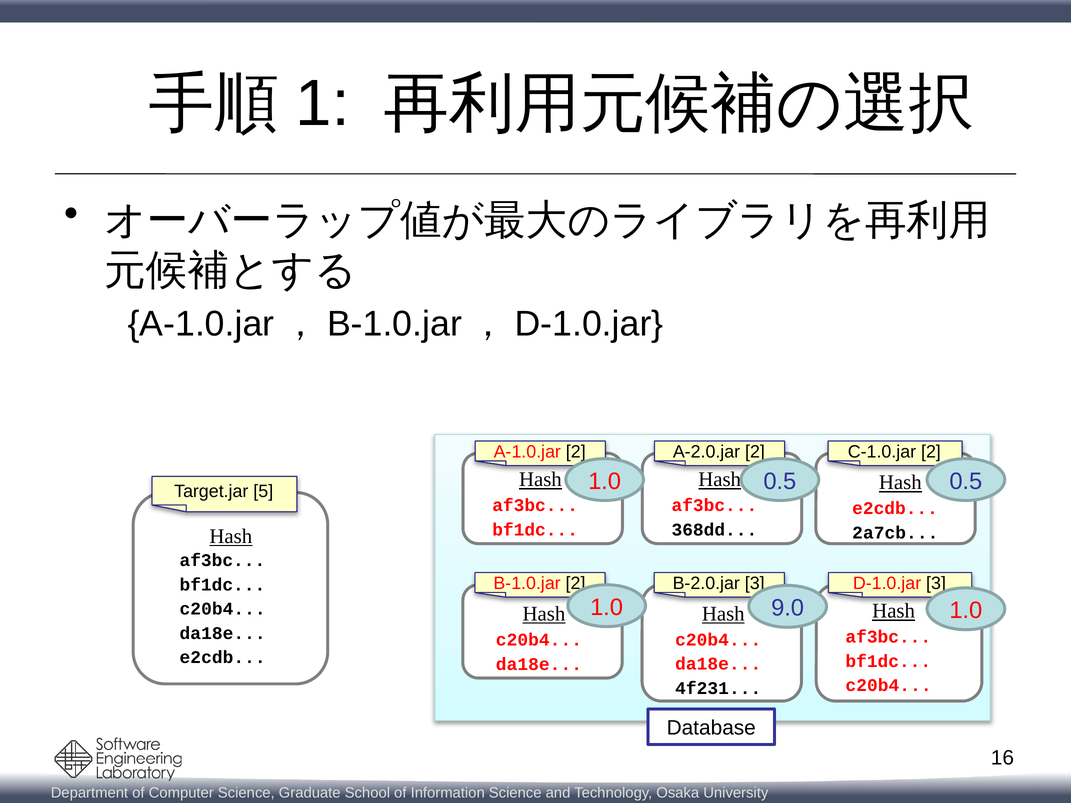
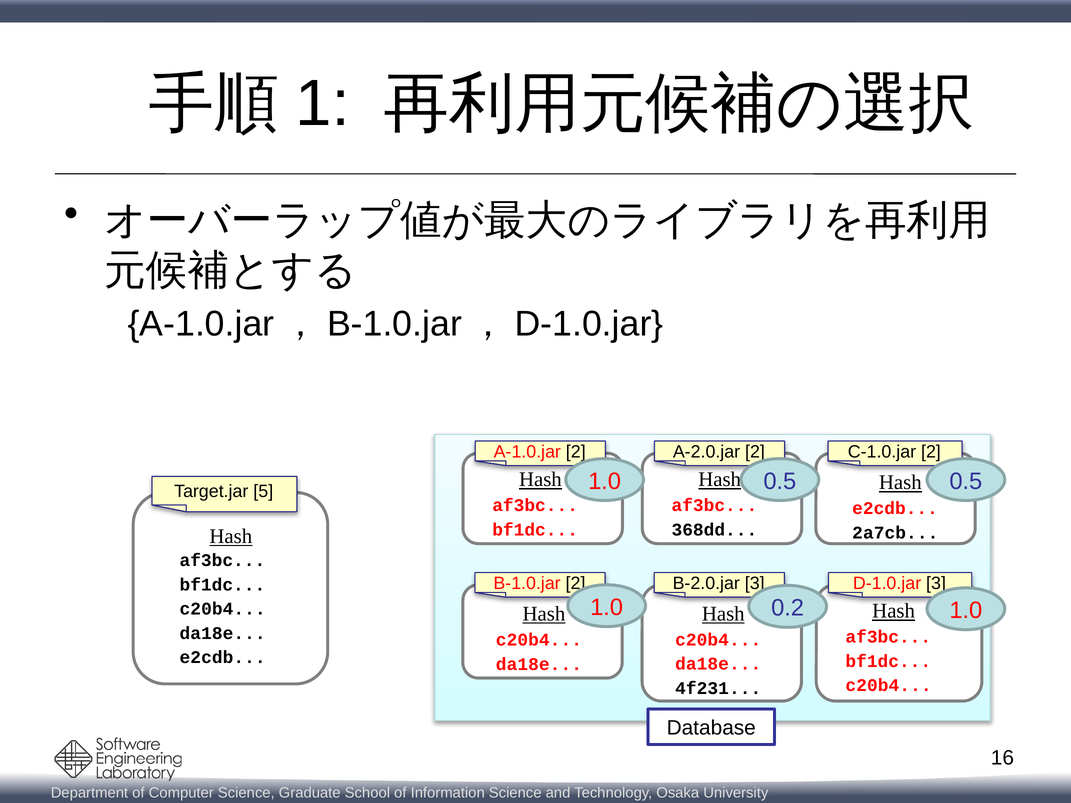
9.0: 9.0 -> 0.2
